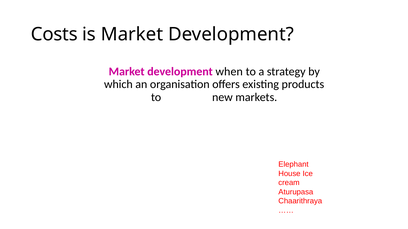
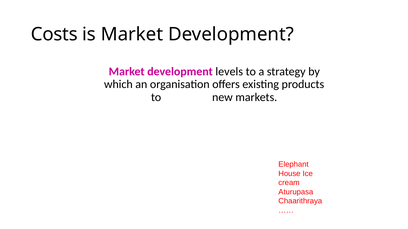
when: when -> levels
